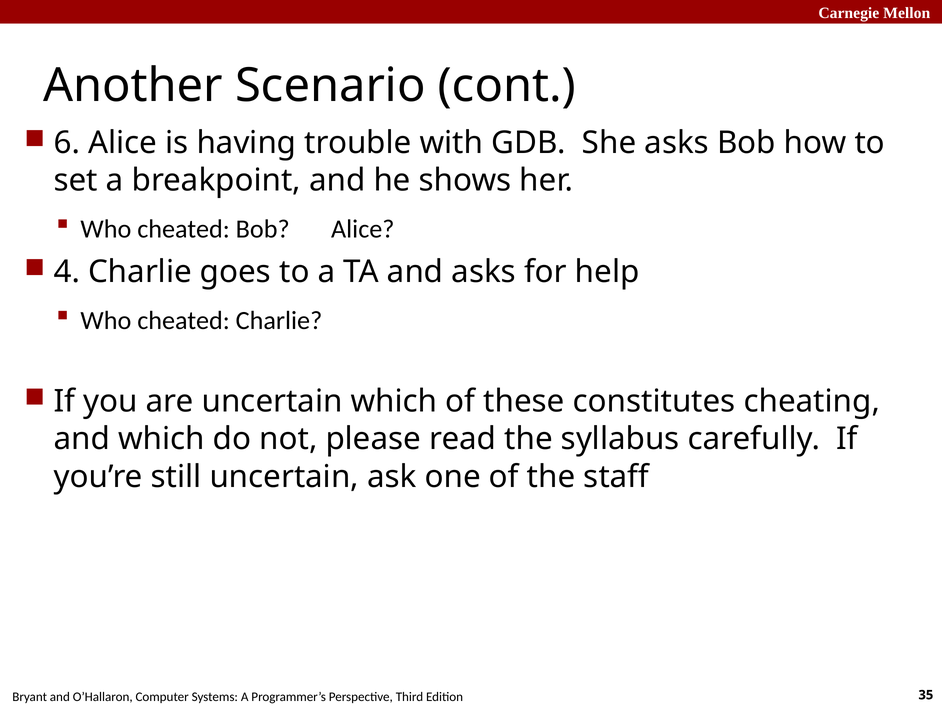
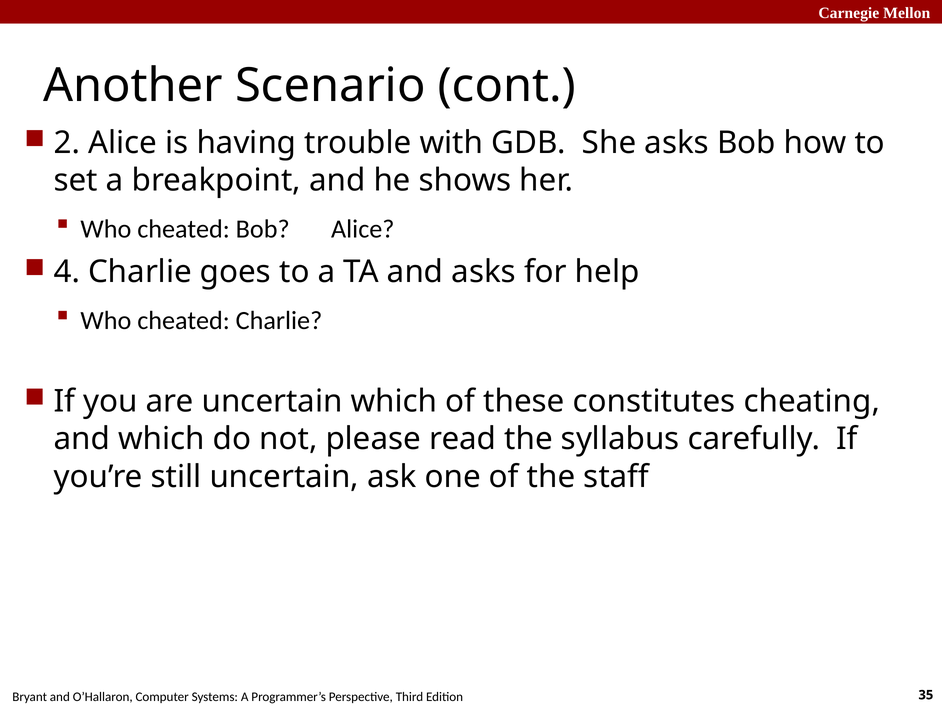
6: 6 -> 2
